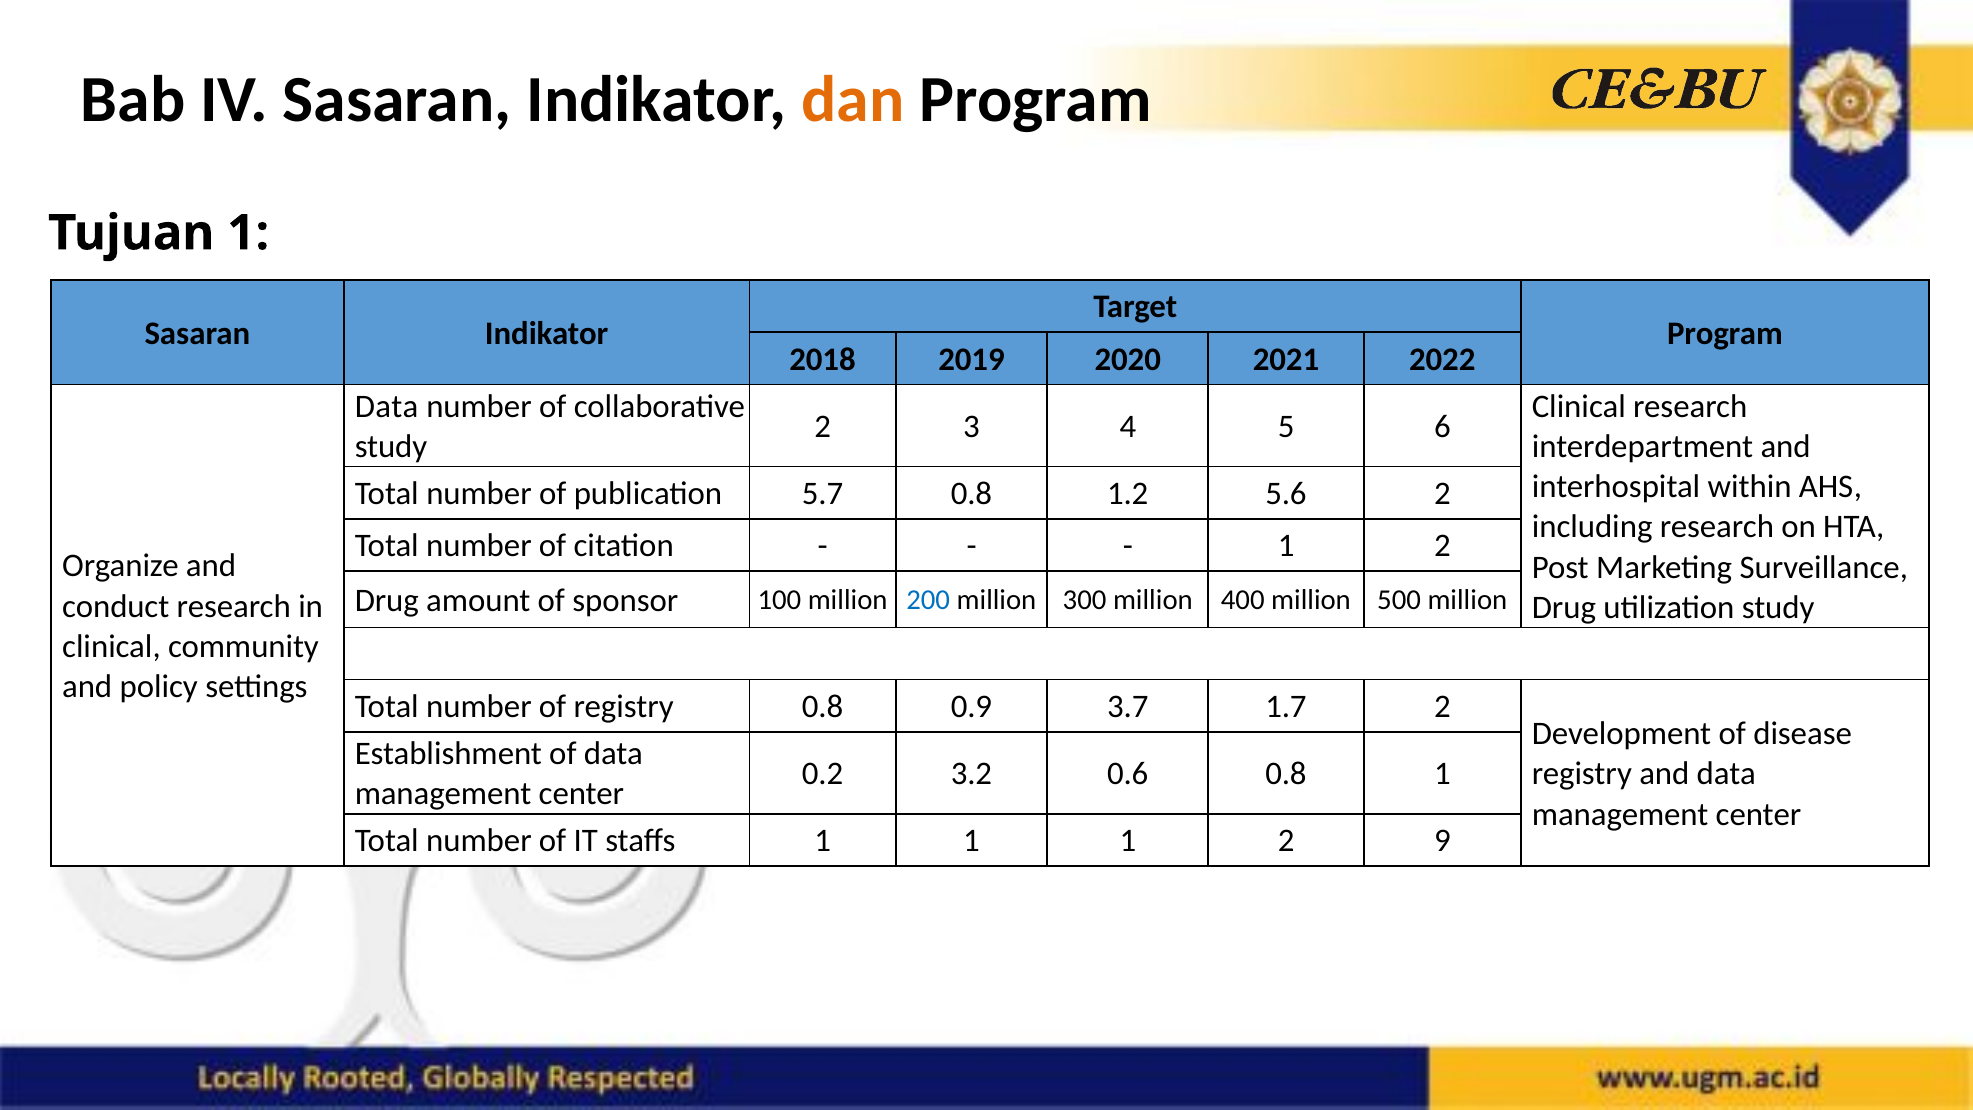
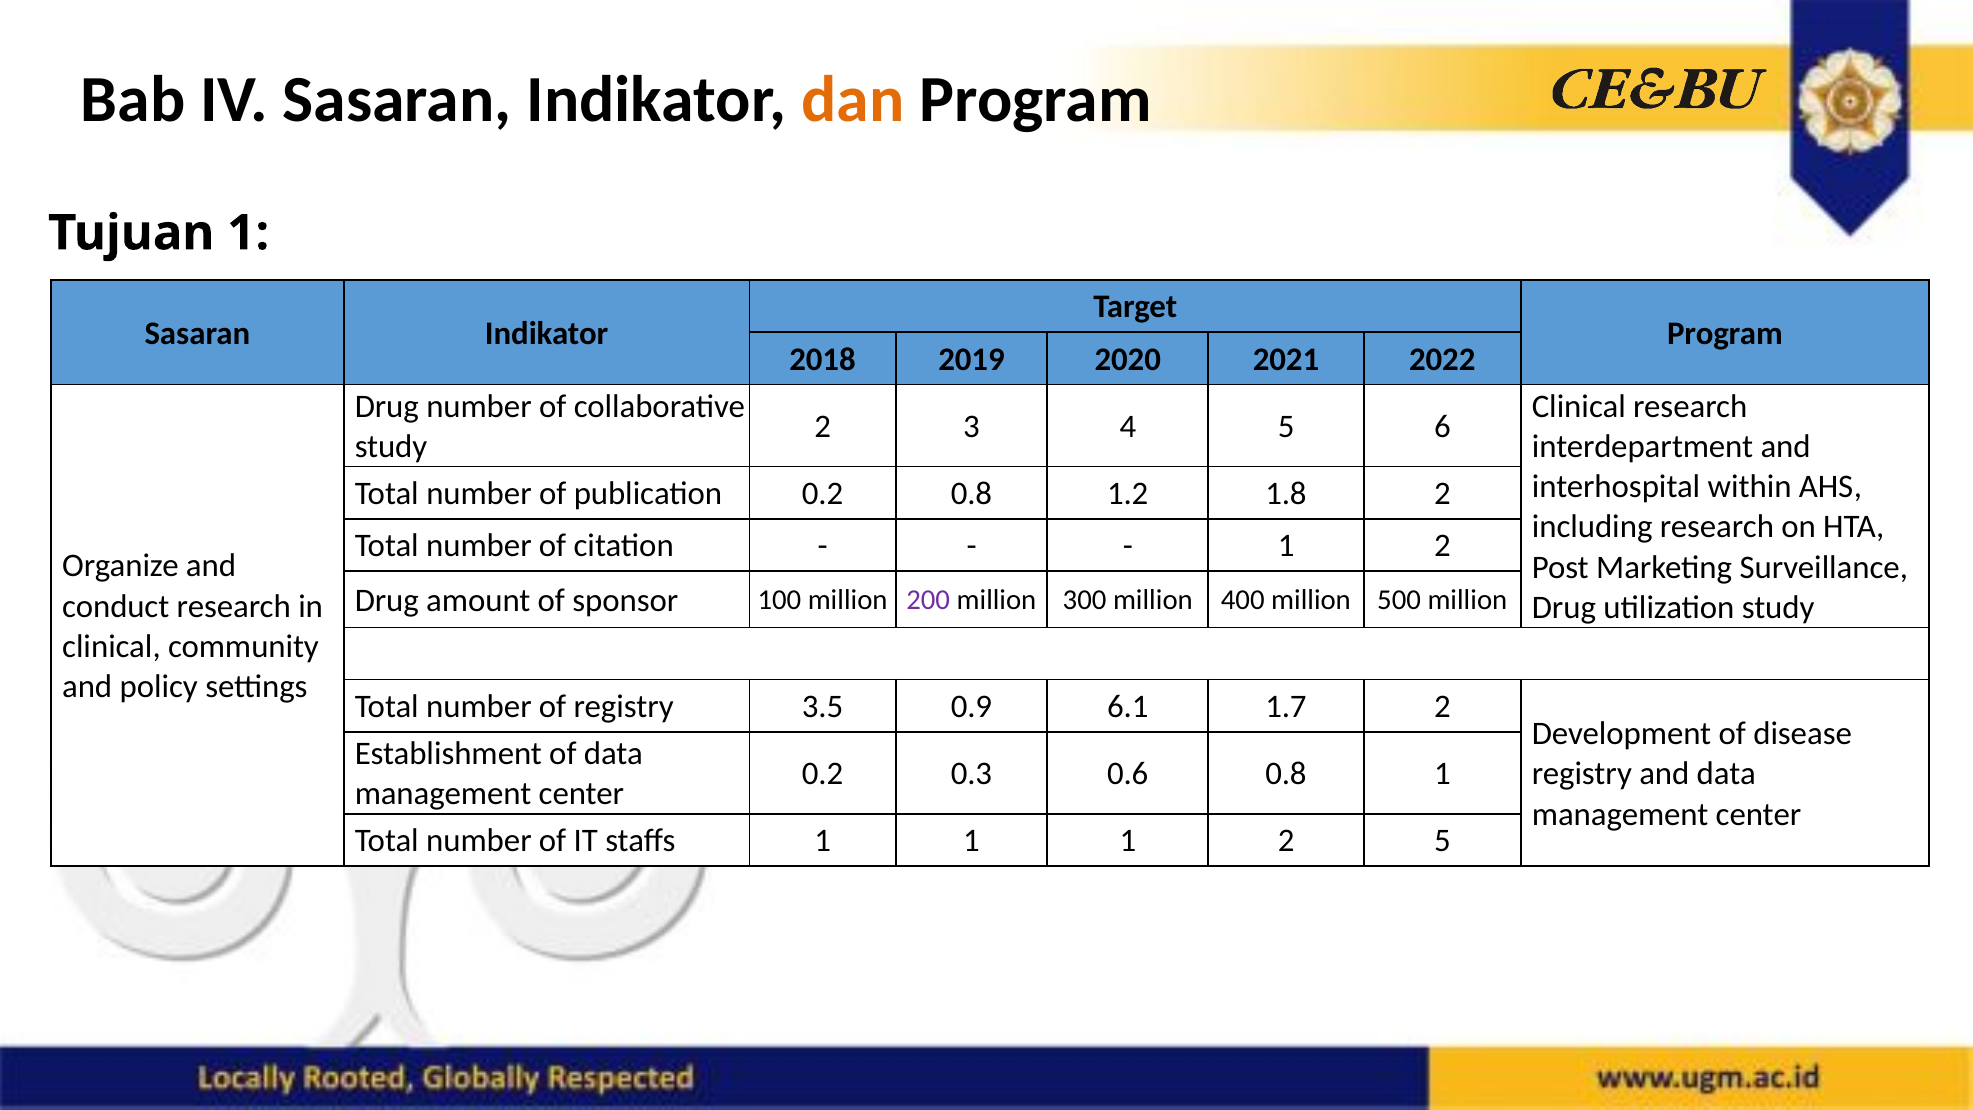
Data at (387, 406): Data -> Drug
publication 5.7: 5.7 -> 0.2
5.6: 5.6 -> 1.8
200 colour: blue -> purple
registry 0.8: 0.8 -> 3.5
3.7: 3.7 -> 6.1
3.2: 3.2 -> 0.3
2 9: 9 -> 5
